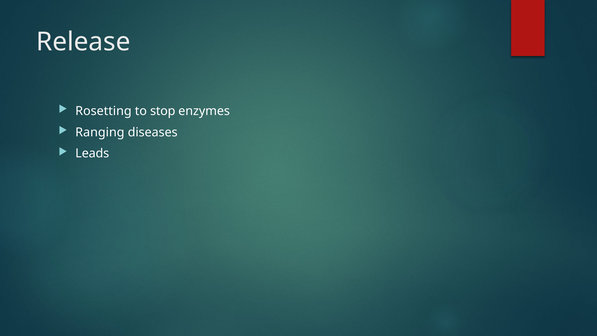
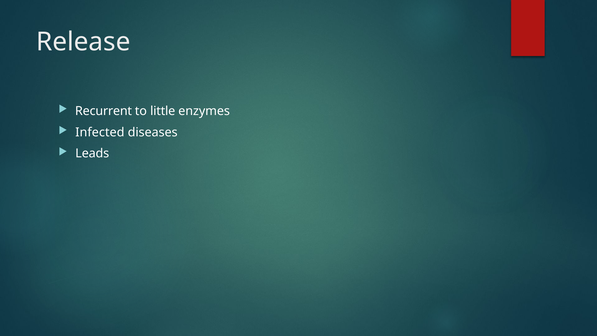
Rosetting: Rosetting -> Recurrent
stop: stop -> little
Ranging: Ranging -> Infected
